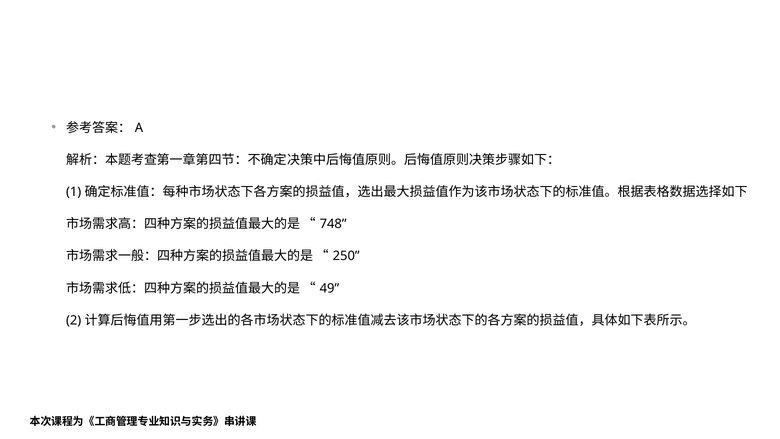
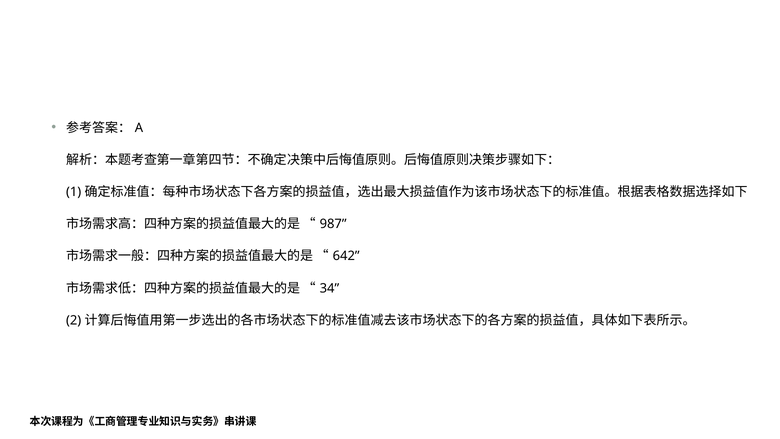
748: 748 -> 987
250: 250 -> 642
49: 49 -> 34
